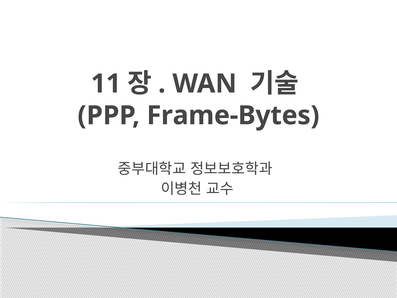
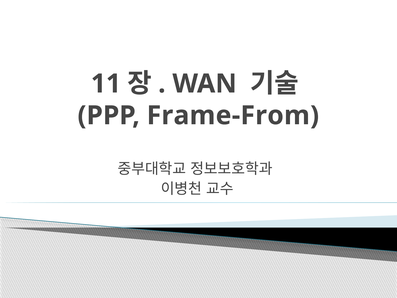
Frame-Bytes: Frame-Bytes -> Frame-From
